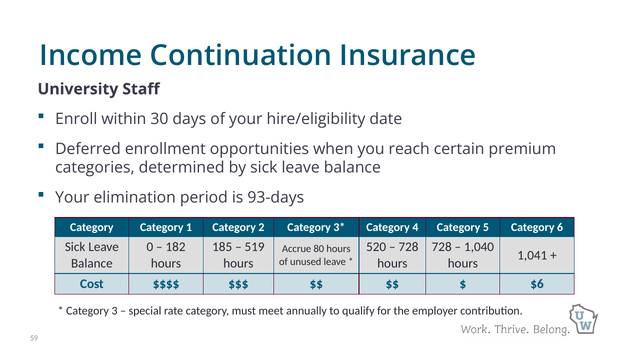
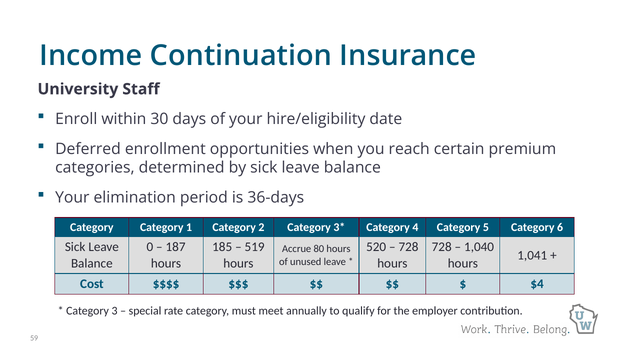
93-days: 93-days -> 36-days
182: 182 -> 187
$6: $6 -> $4
